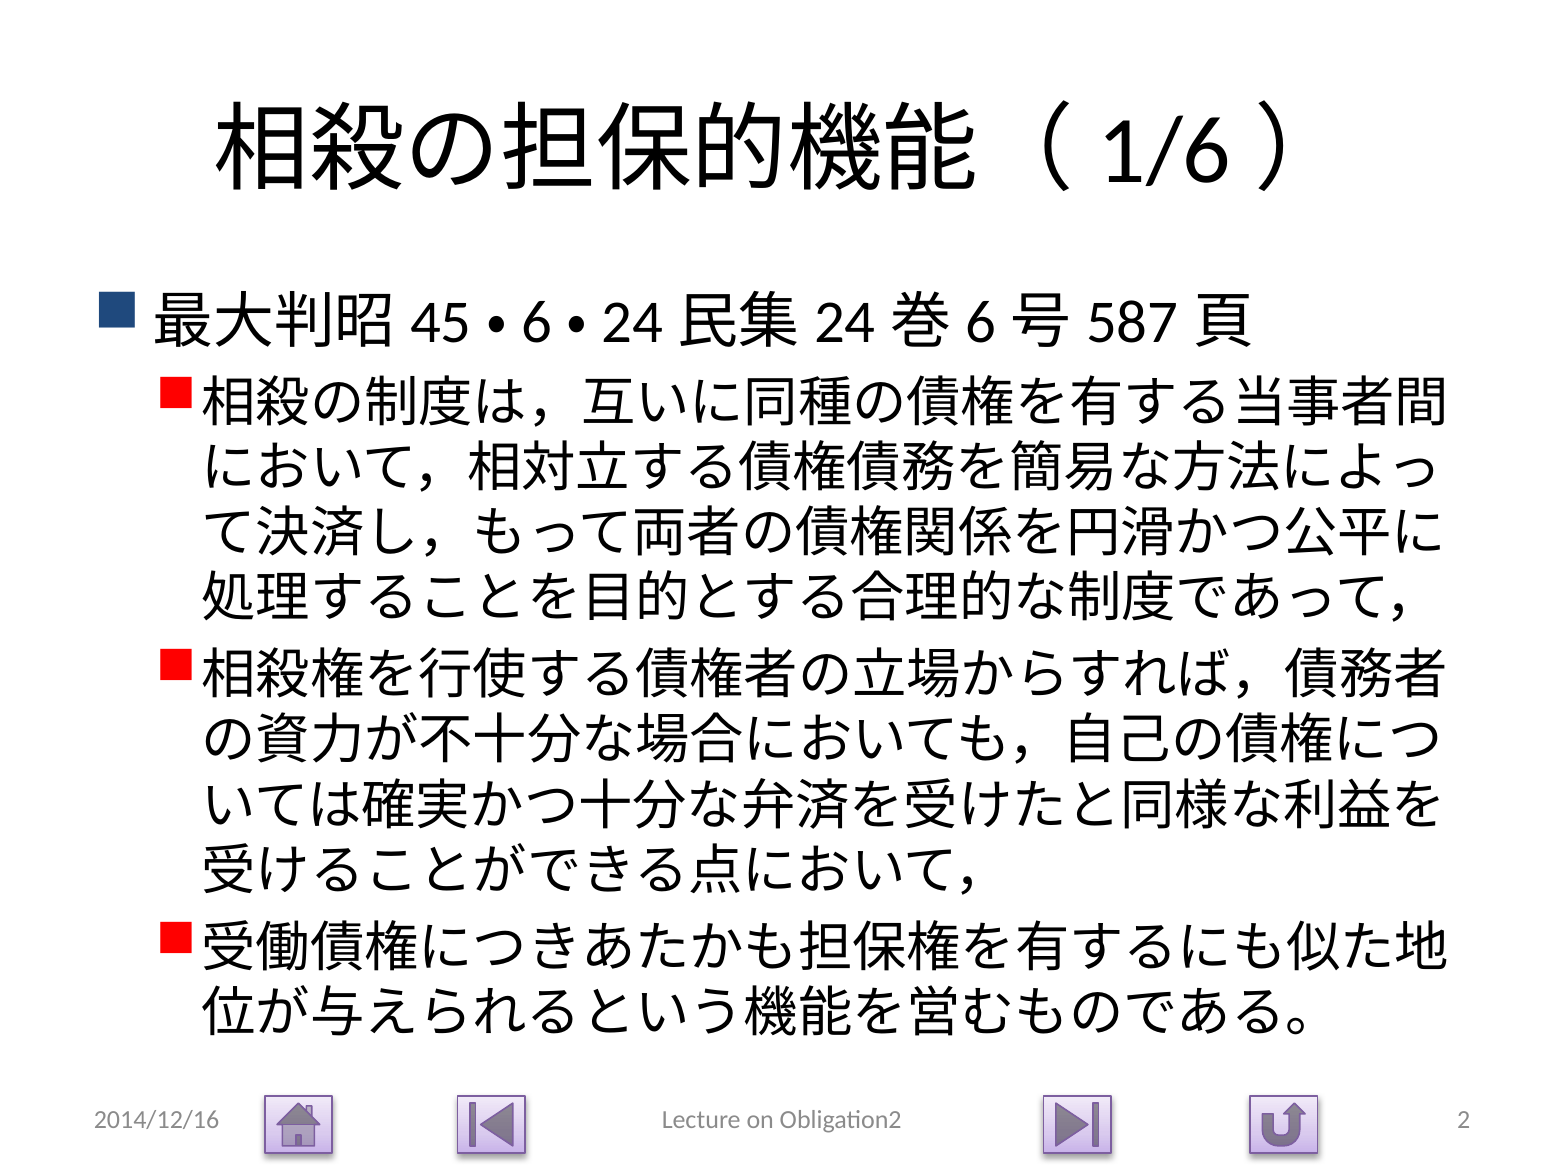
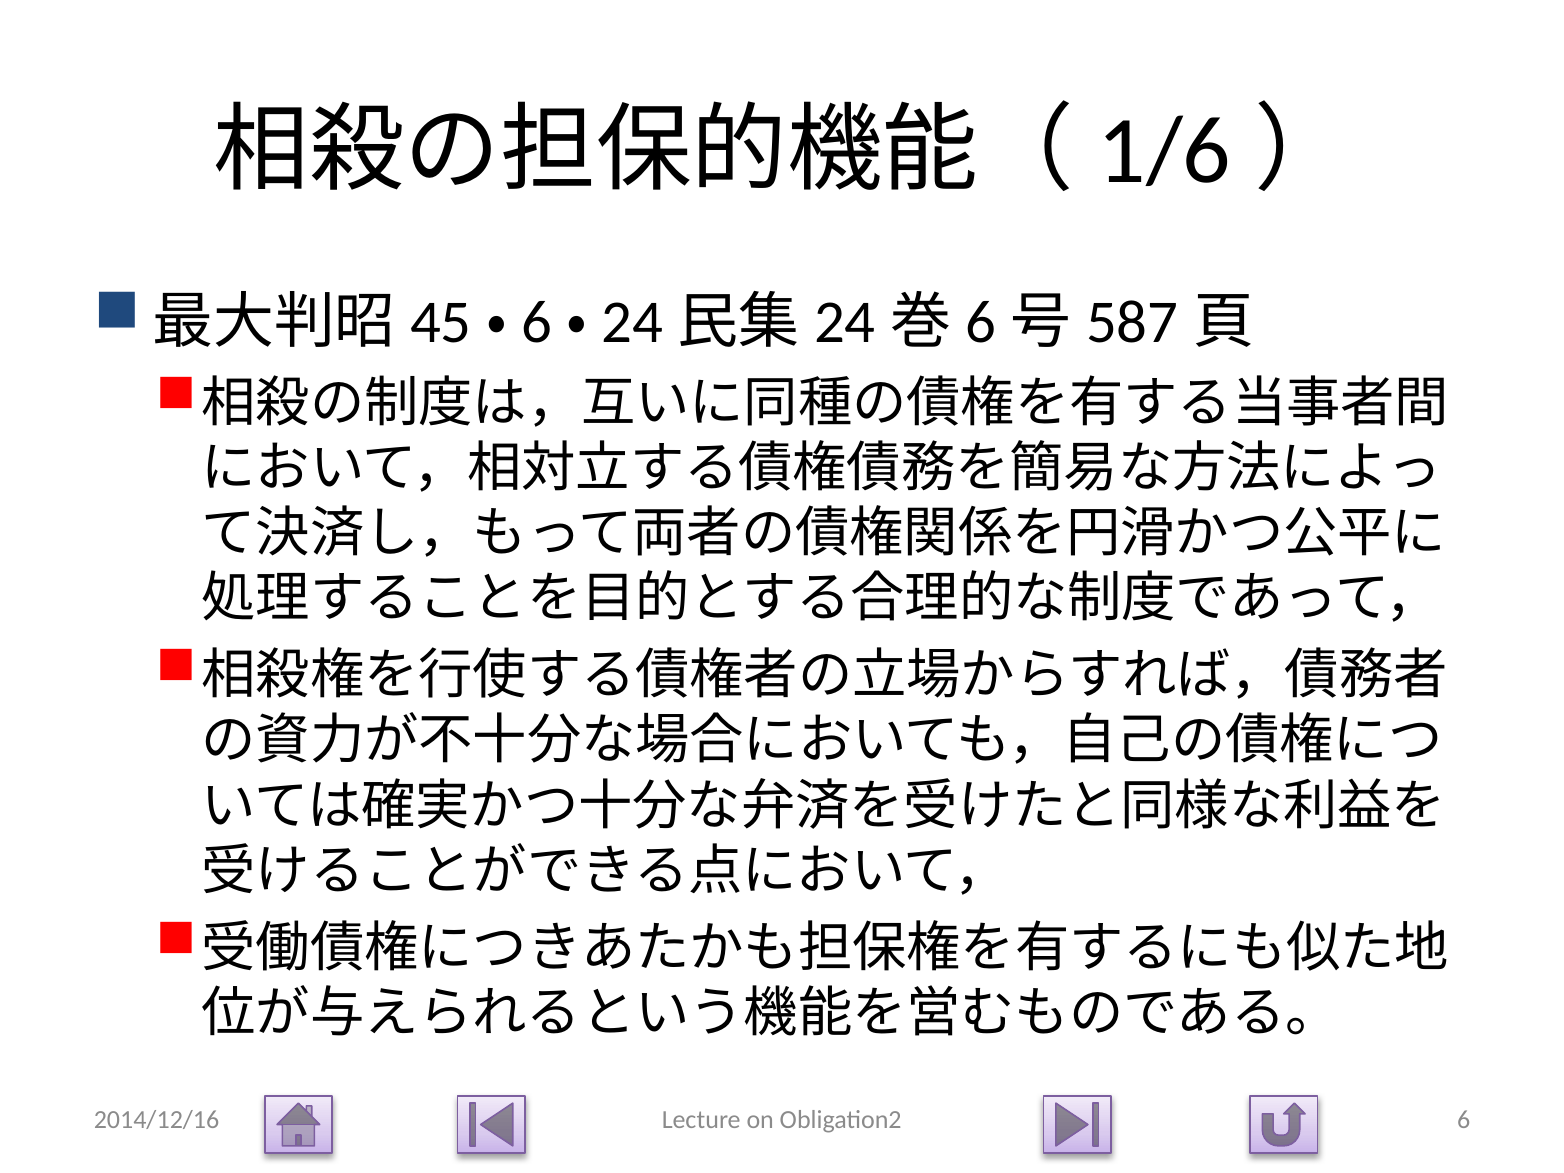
2: 2 -> 6
